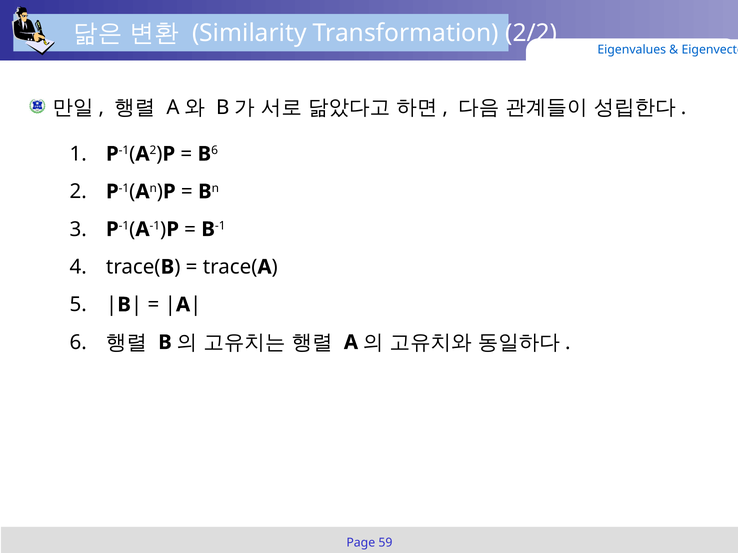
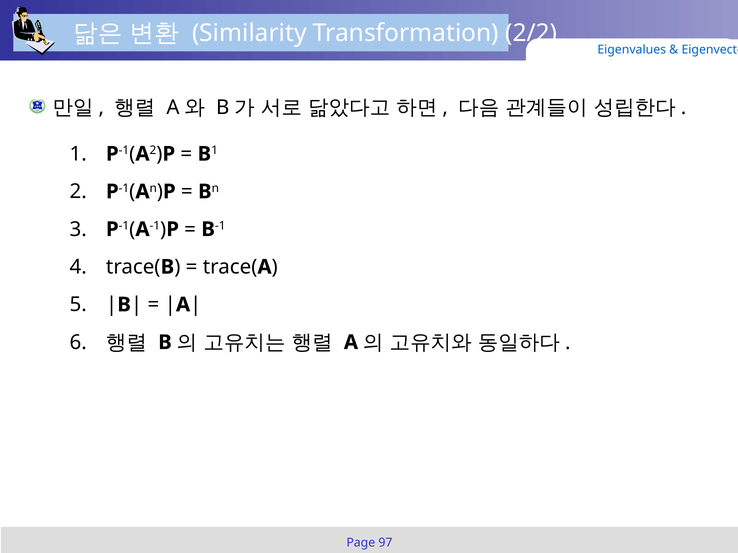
B 6: 6 -> 1
59: 59 -> 97
